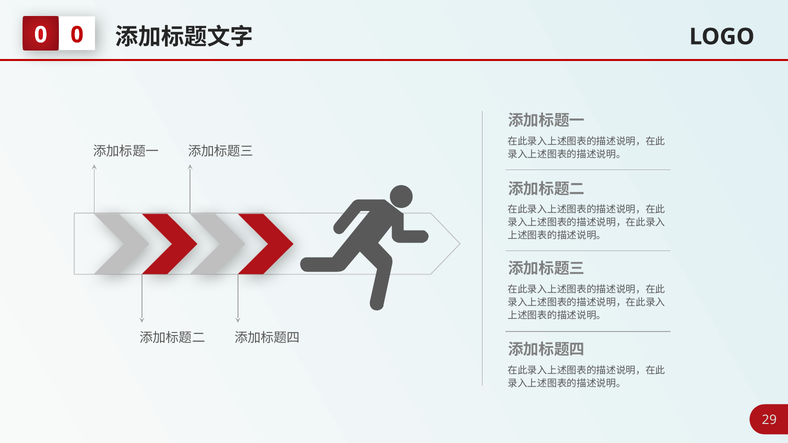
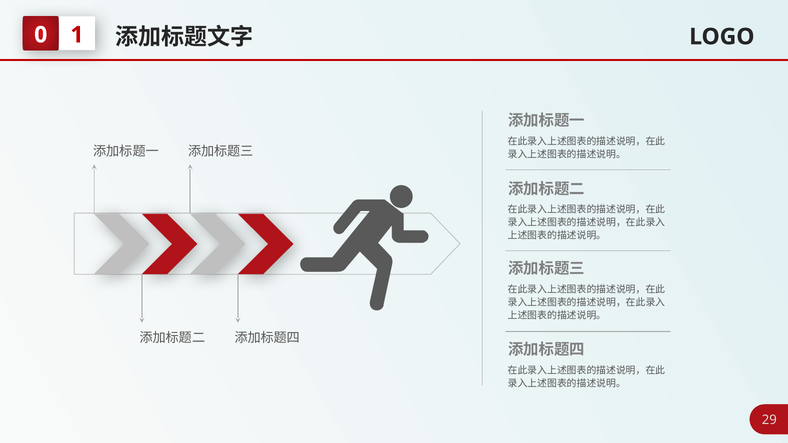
0 at (77, 35): 0 -> 1
